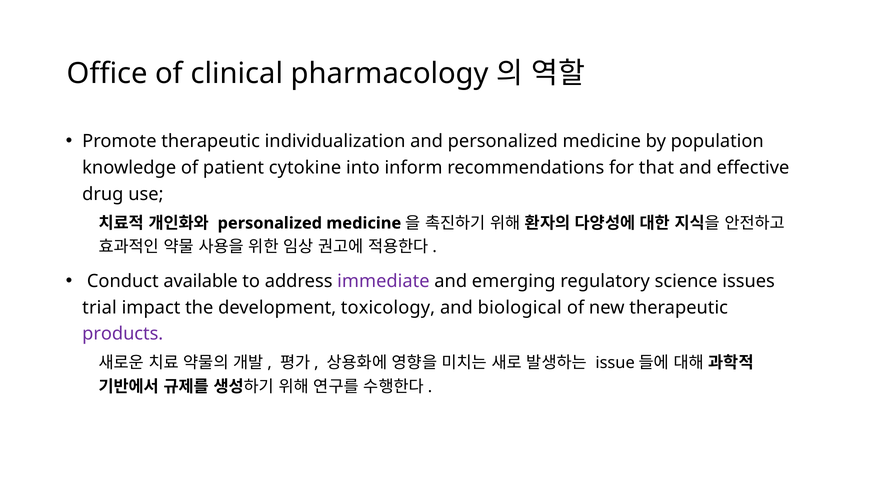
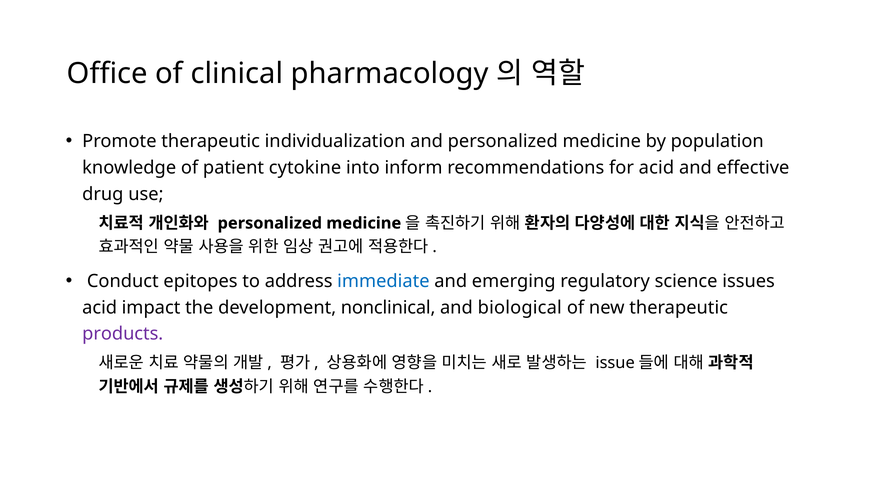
for that: that -> acid
available: available -> epitopes
immediate colour: purple -> blue
trial at (100, 307): trial -> acid
toxicology: toxicology -> nonclinical
